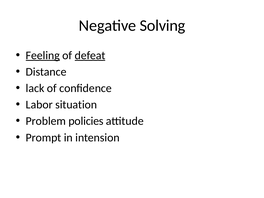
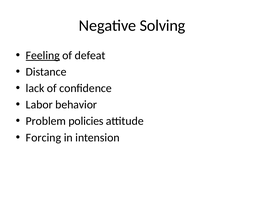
defeat underline: present -> none
situation: situation -> behavior
Prompt: Prompt -> Forcing
